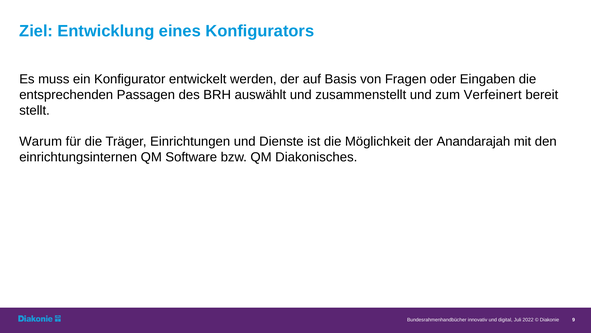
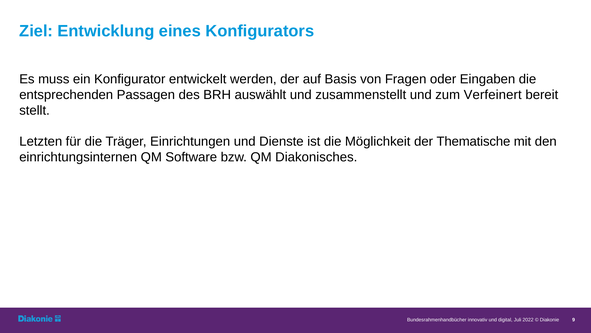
Warum: Warum -> Letzten
Anandarajah: Anandarajah -> Thematische
